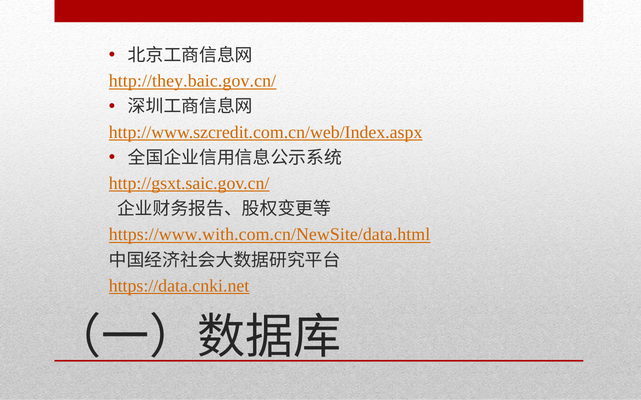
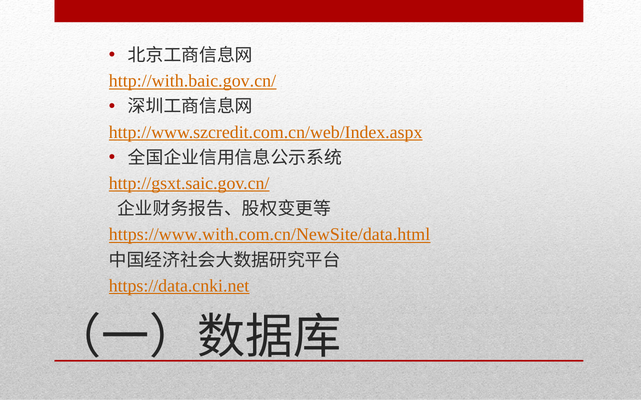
http://they.baic.gov.cn/: http://they.baic.gov.cn/ -> http://with.baic.gov.cn/
